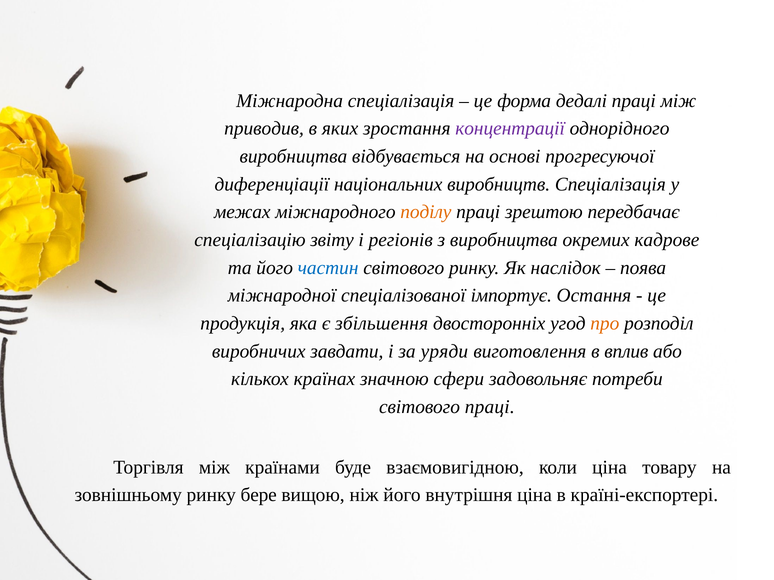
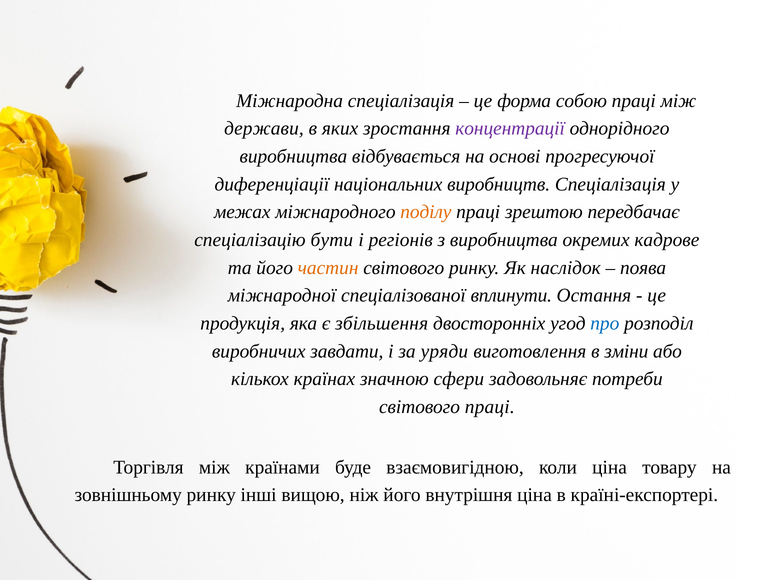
дедалі: дедалі -> собою
приводив: приводив -> держави
звіту: звіту -> бути
частин colour: blue -> orange
імпортує: імпортує -> вплинути
про colour: orange -> blue
вплив: вплив -> зміни
бере: бере -> інші
